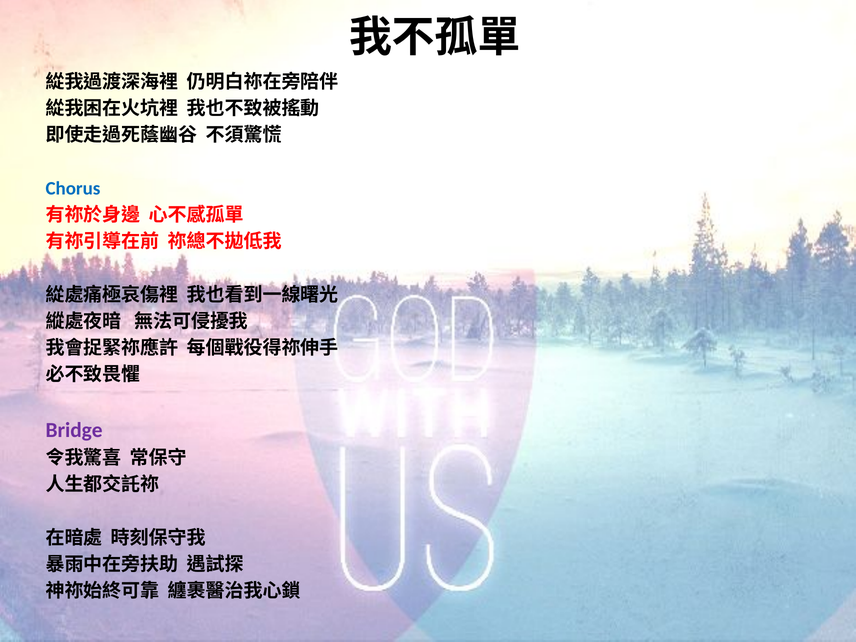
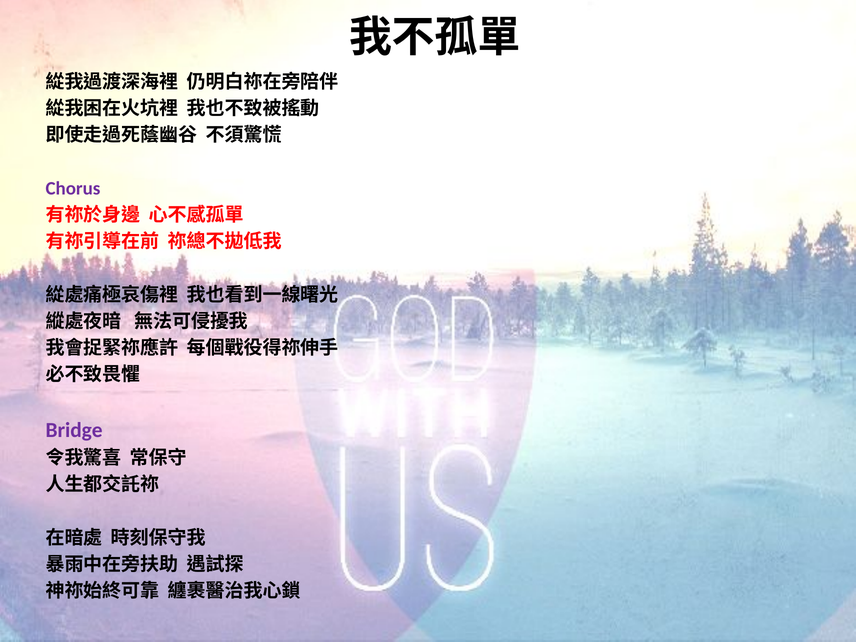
Chorus colour: blue -> purple
